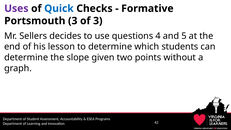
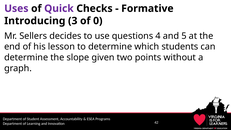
Quick colour: blue -> purple
Portsmouth: Portsmouth -> Introducing
of 3: 3 -> 0
